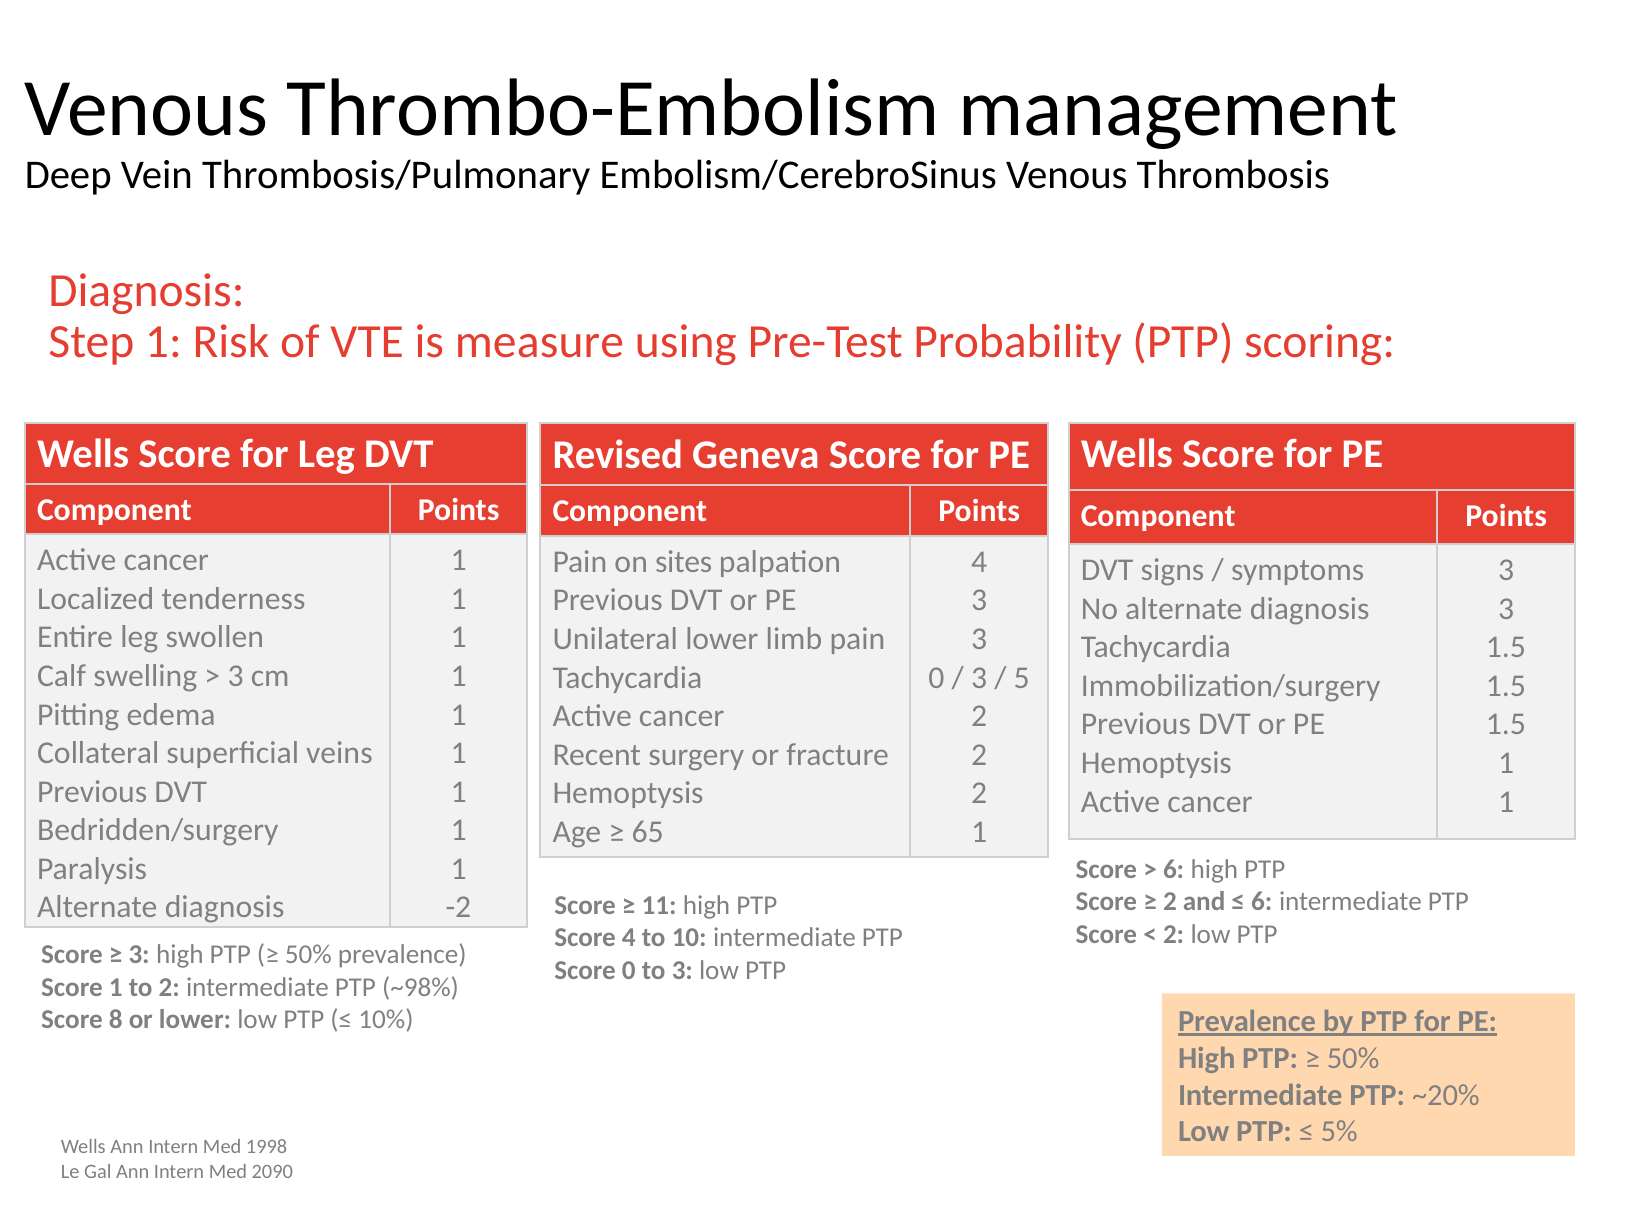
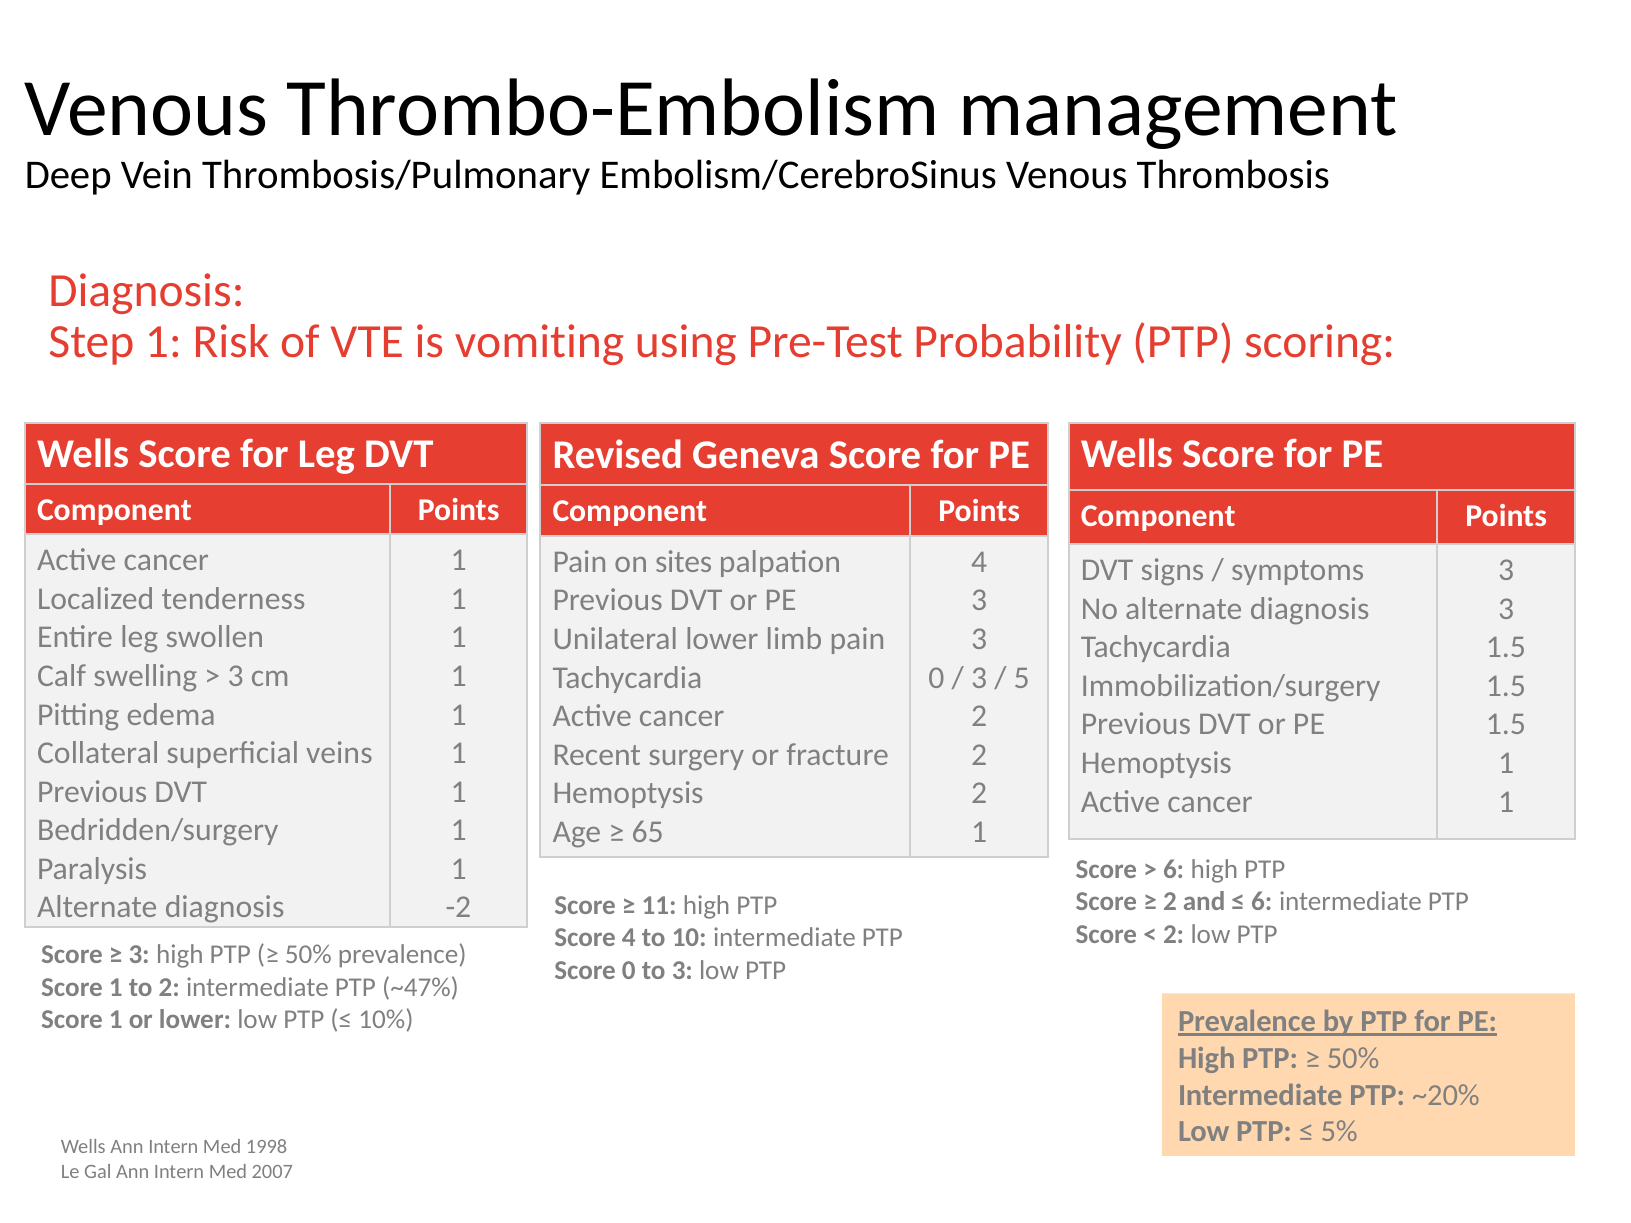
measure: measure -> vomiting
~98%: ~98% -> ~47%
8 at (116, 1020): 8 -> 1
2090: 2090 -> 2007
